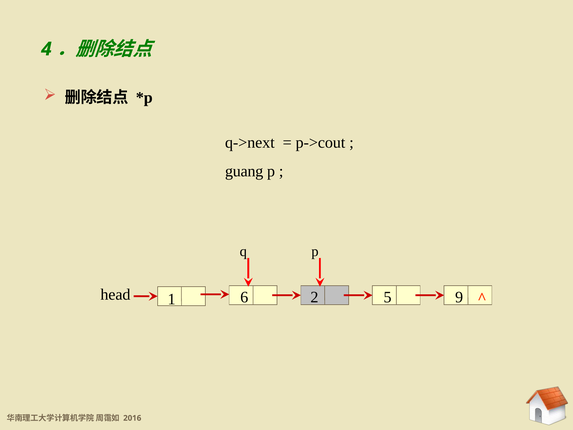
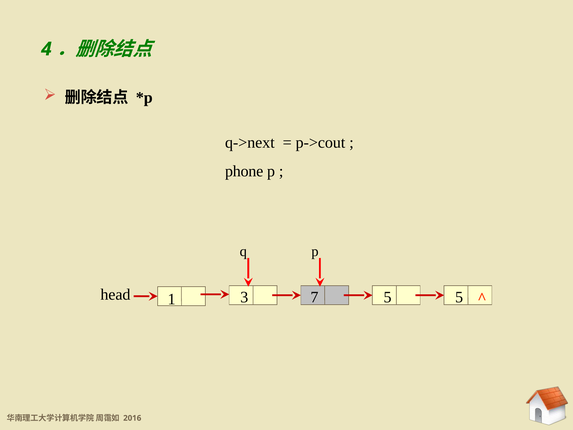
guang: guang -> phone
2: 2 -> 7
5 9: 9 -> 5
6: 6 -> 3
